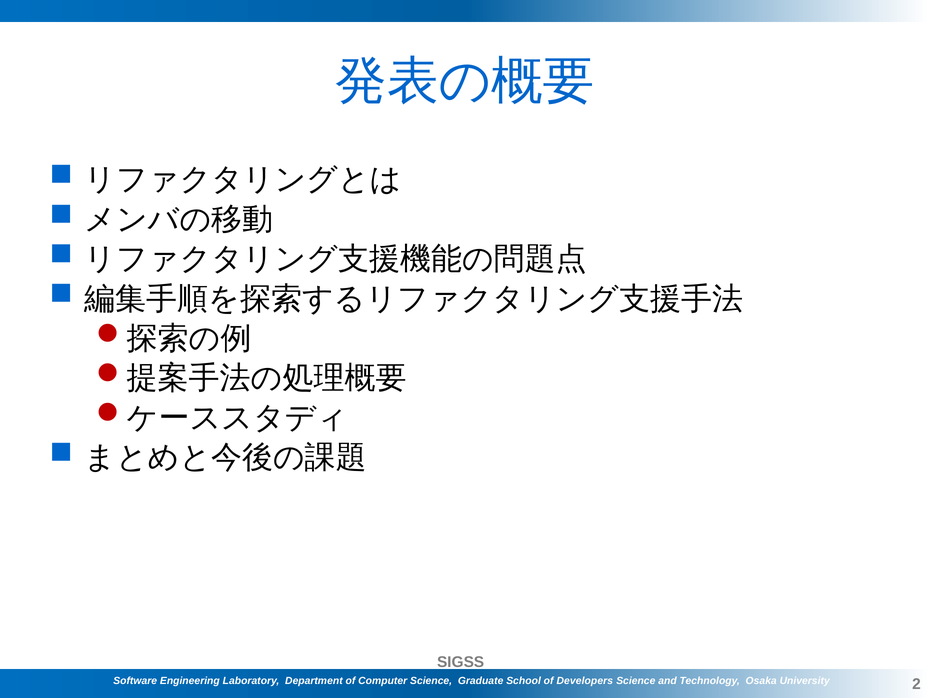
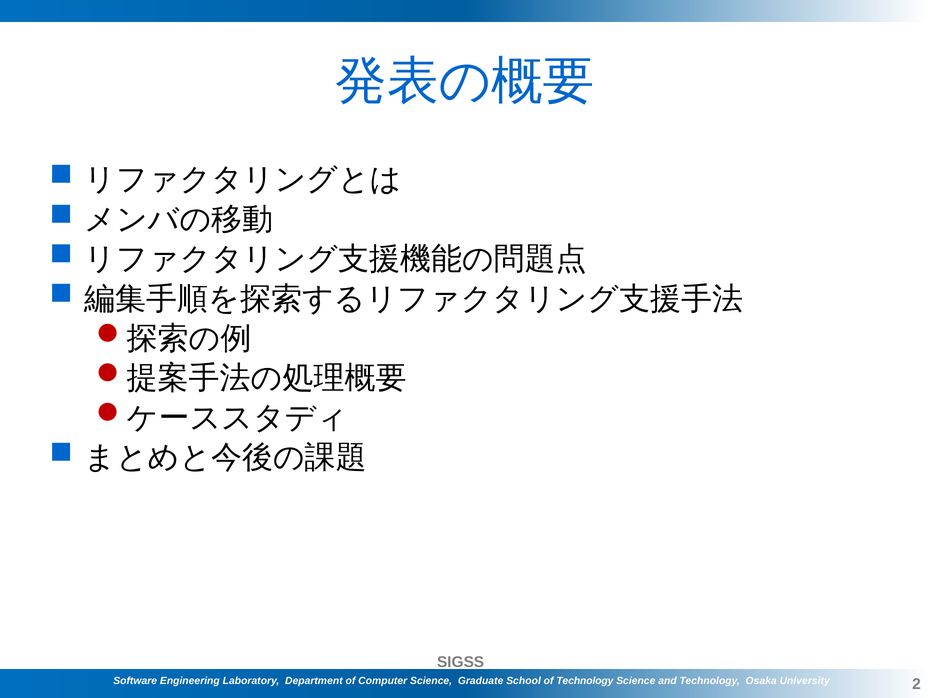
of Developers: Developers -> Technology
